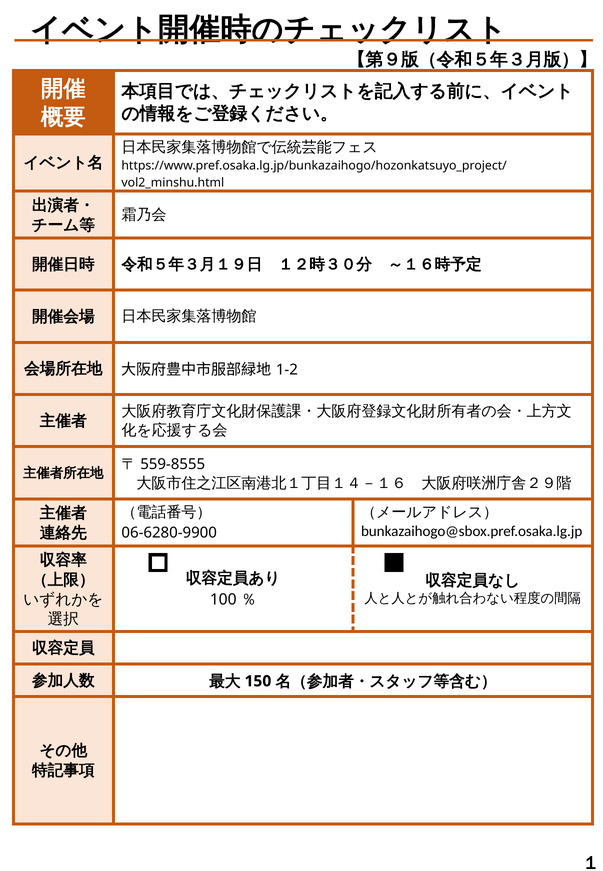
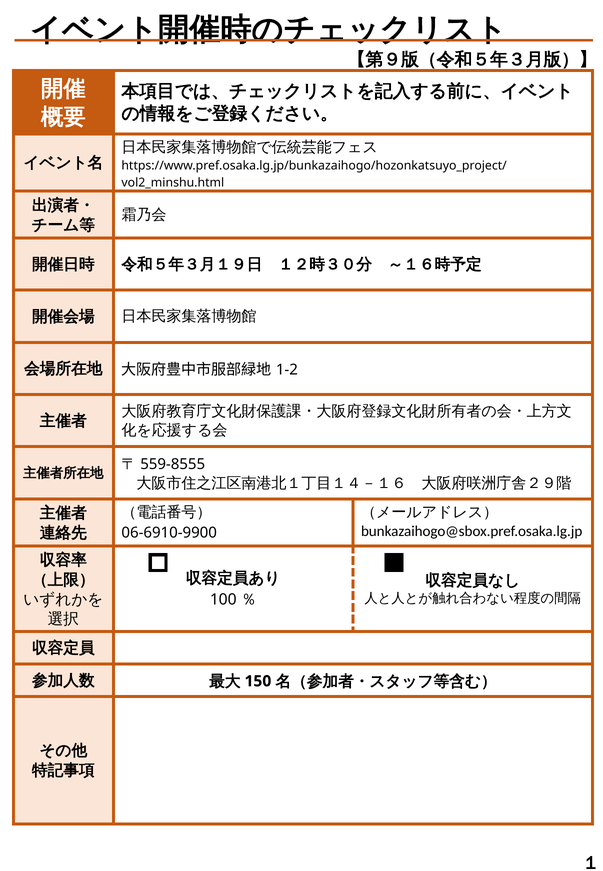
06-6280-9900: 06-6280-9900 -> 06-6910-9900
